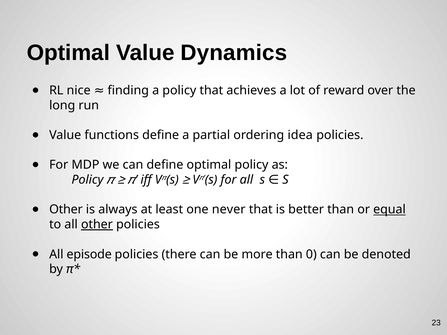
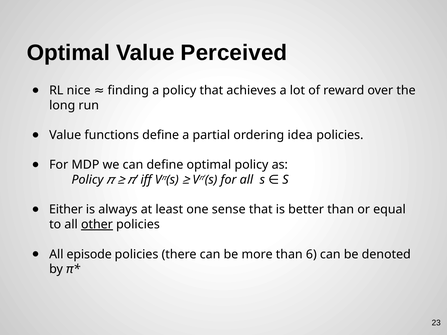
Dynamics: Dynamics -> Perceived
Other at (66, 210): Other -> Either
never: never -> sense
equal underline: present -> none
0: 0 -> 6
